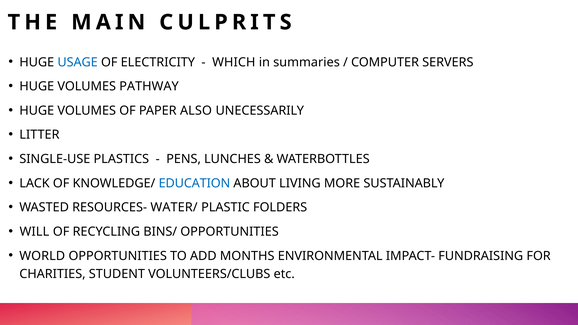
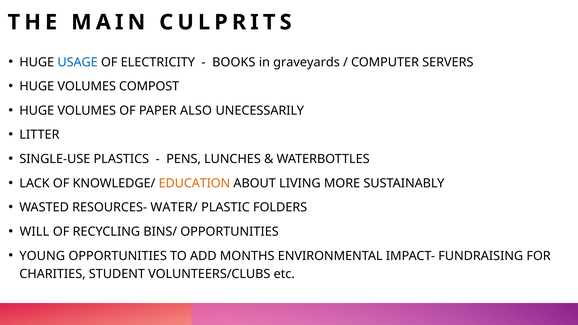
WHICH: WHICH -> BOOKS
summaries: summaries -> graveyards
PATHWAY: PATHWAY -> COMPOST
EDUCATION colour: blue -> orange
WORLD: WORLD -> YOUNG
